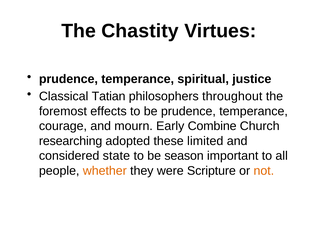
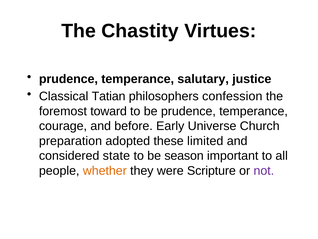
spiritual: spiritual -> salutary
throughout: throughout -> confession
effects: effects -> toward
mourn: mourn -> before
Combine: Combine -> Universe
researching: researching -> preparation
not colour: orange -> purple
